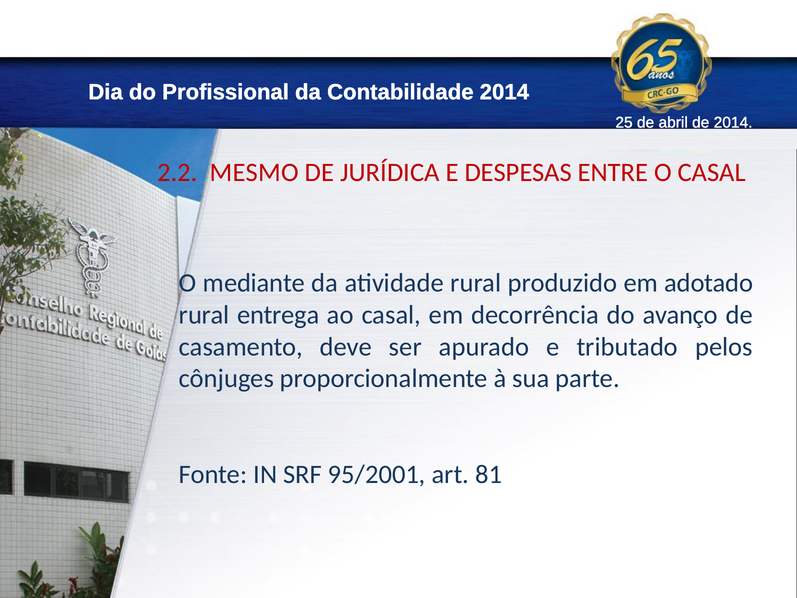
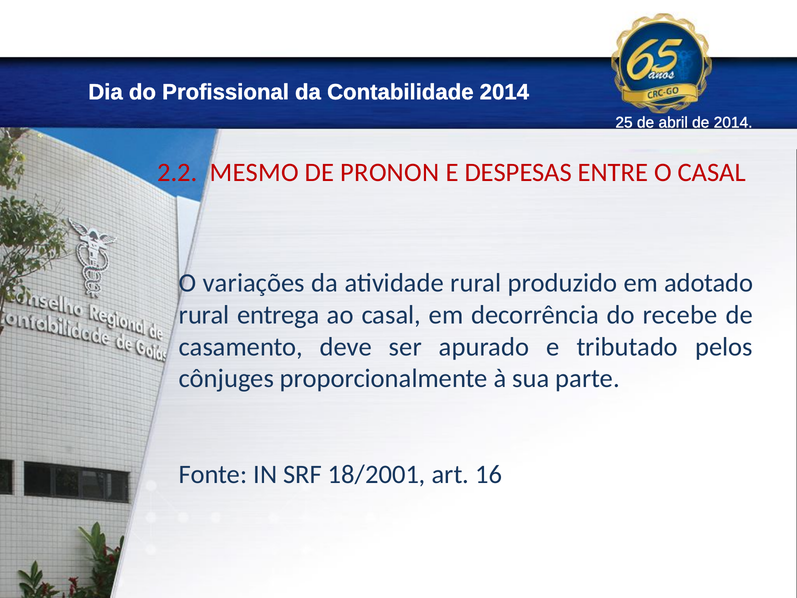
JURÍDICA: JURÍDICA -> PRONON
mediante: mediante -> variações
avanço: avanço -> recebe
95/2001: 95/2001 -> 18/2001
81: 81 -> 16
